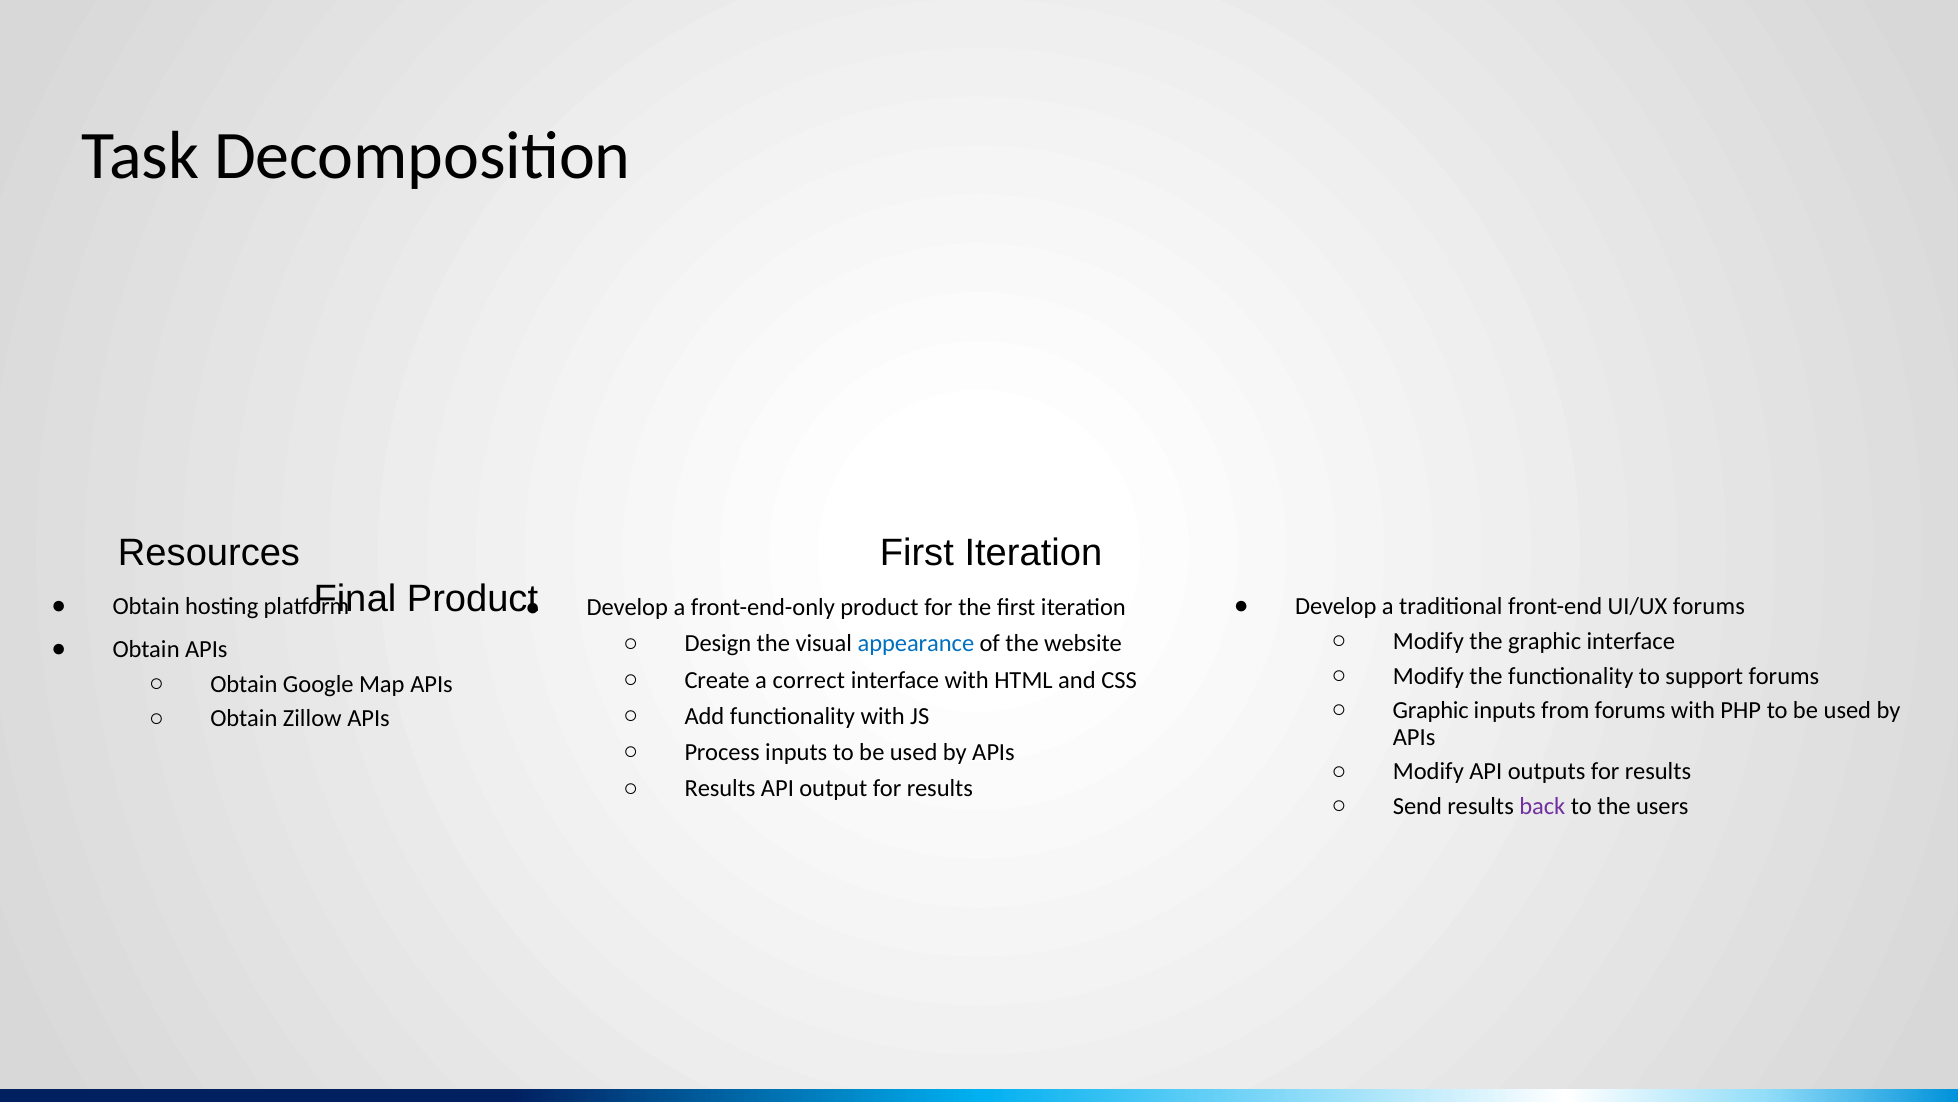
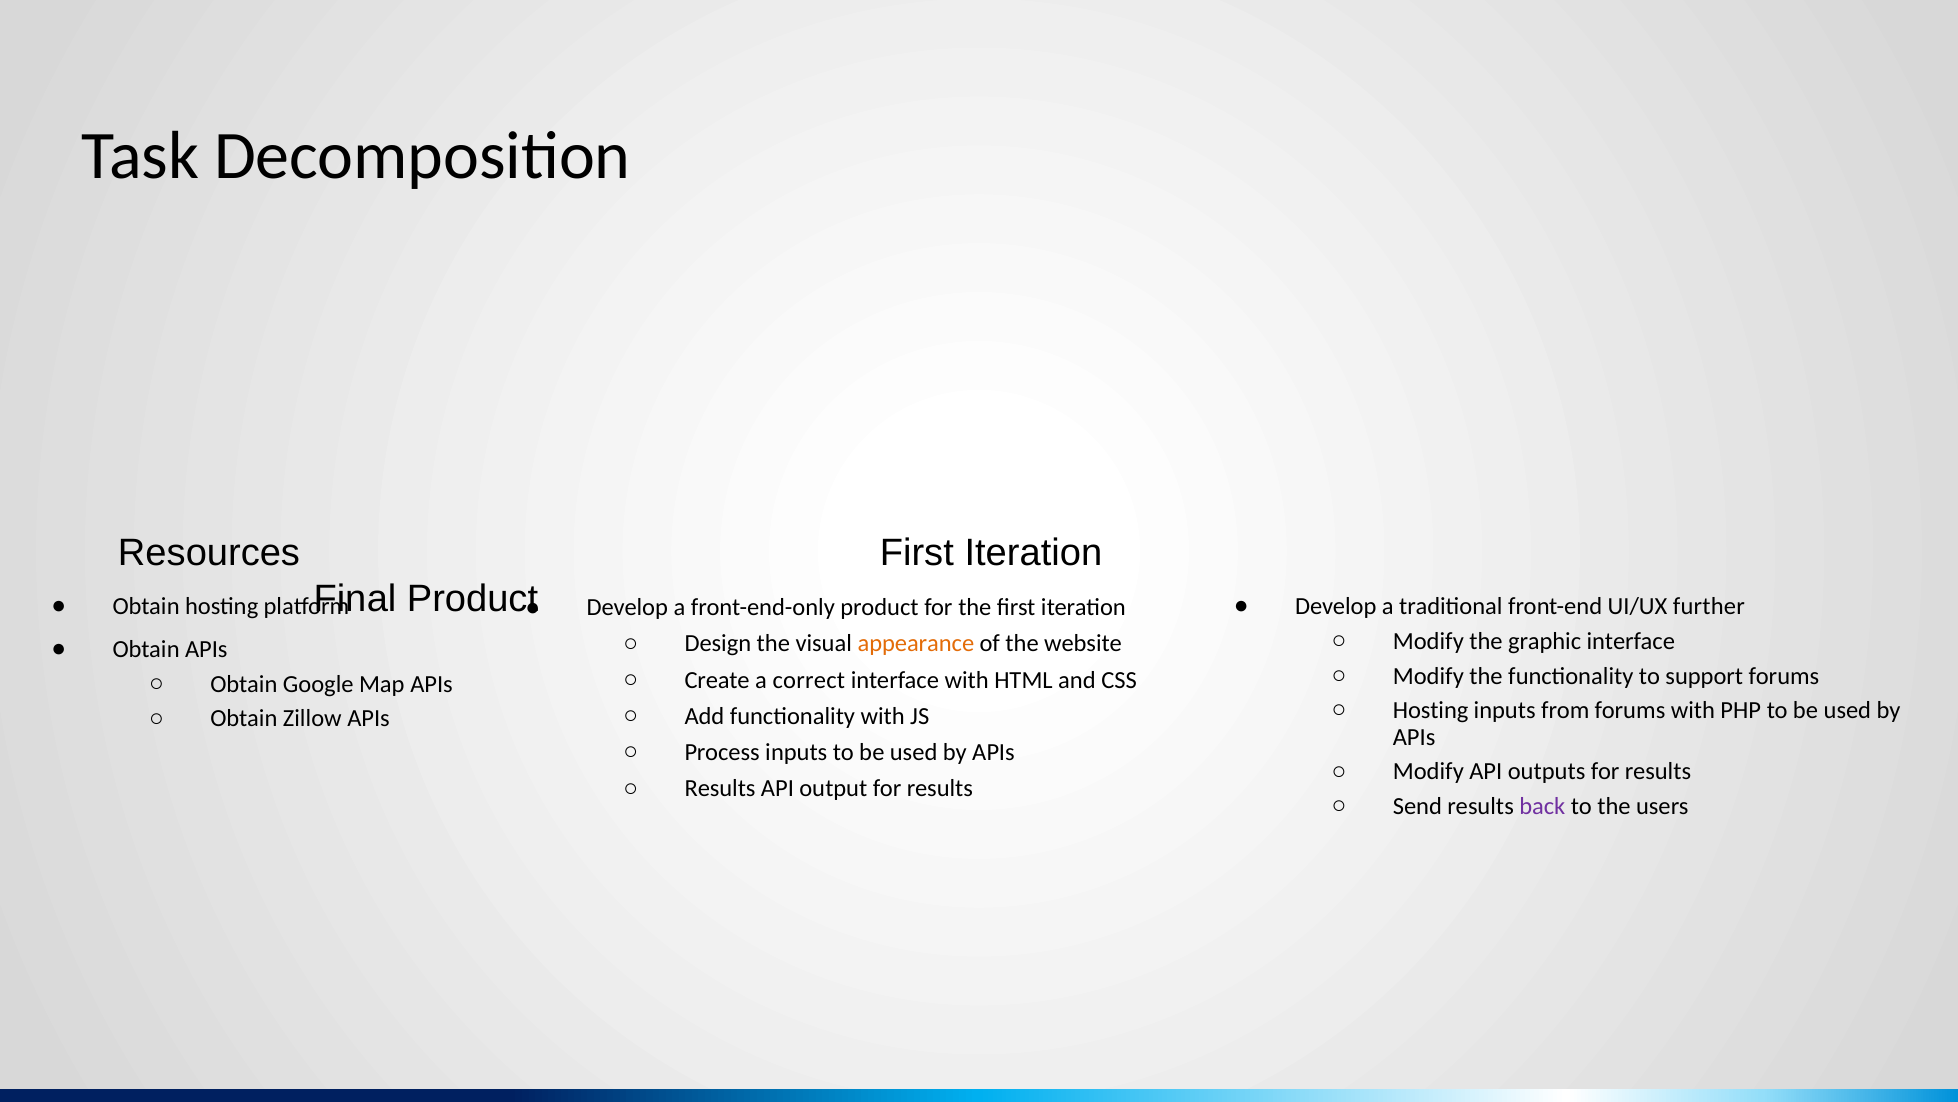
UI/UX forums: forums -> further
appearance colour: blue -> orange
Graphic at (1431, 710): Graphic -> Hosting
